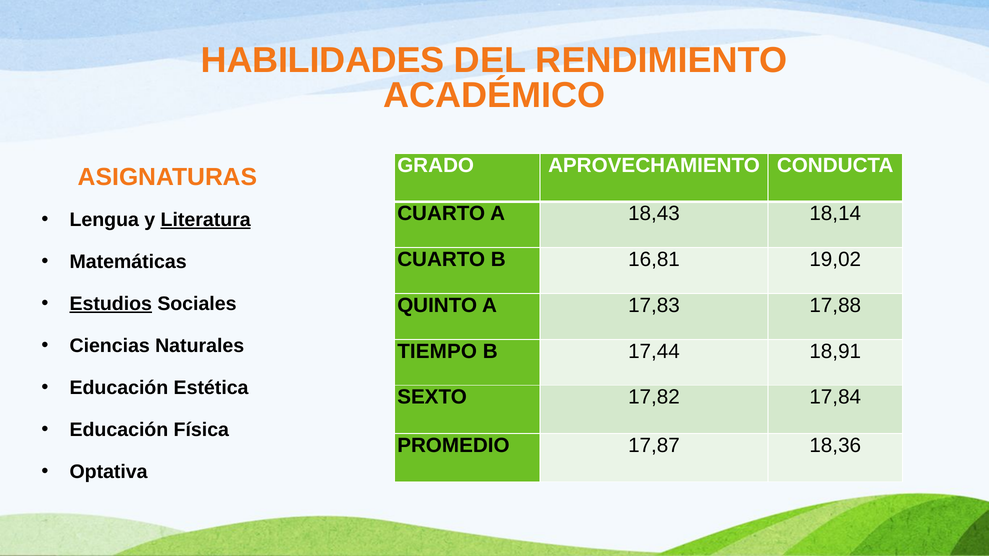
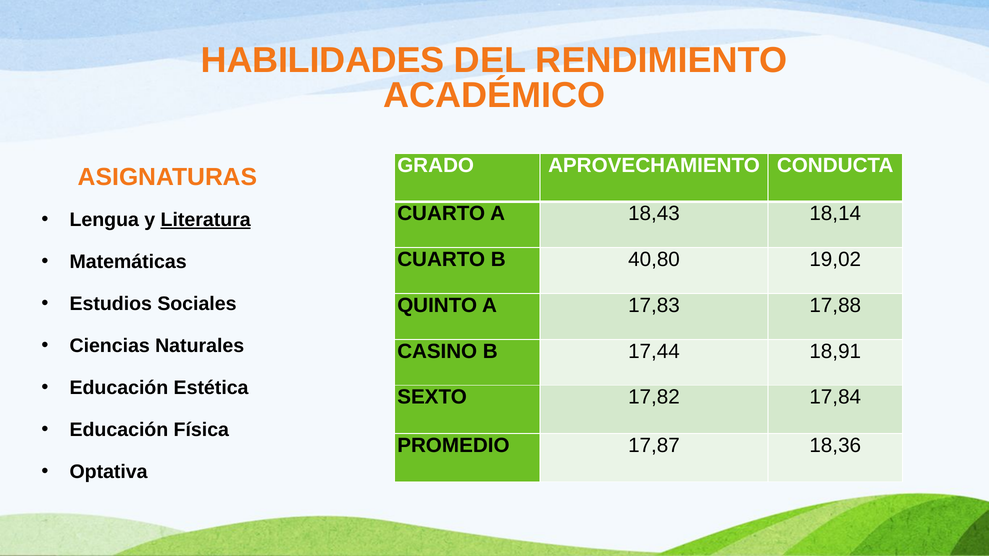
16,81: 16,81 -> 40,80
Estudios underline: present -> none
TIEMPO: TIEMPO -> CASINO
